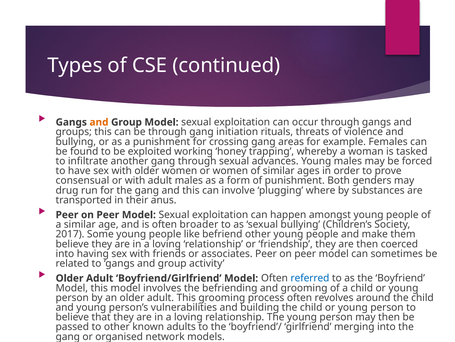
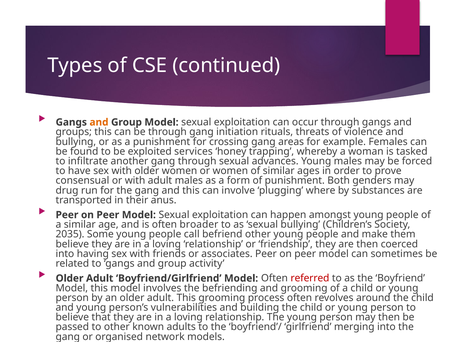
working: working -> services
2017: 2017 -> 2035
like: like -> call
referred colour: blue -> red
